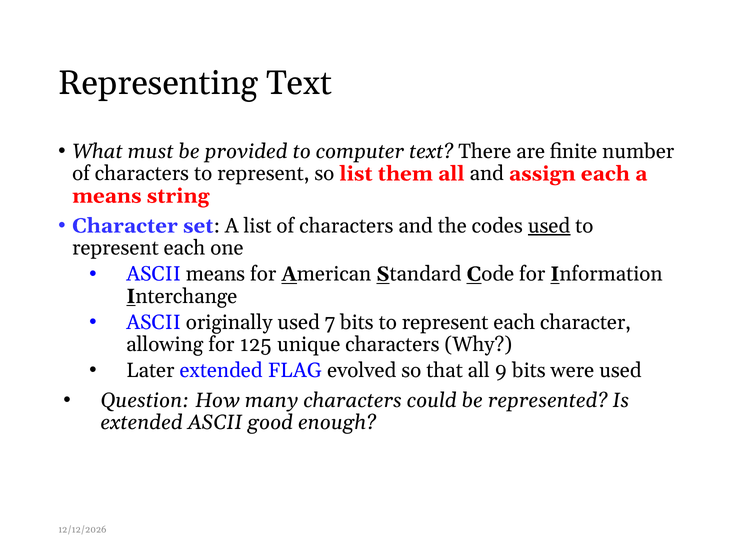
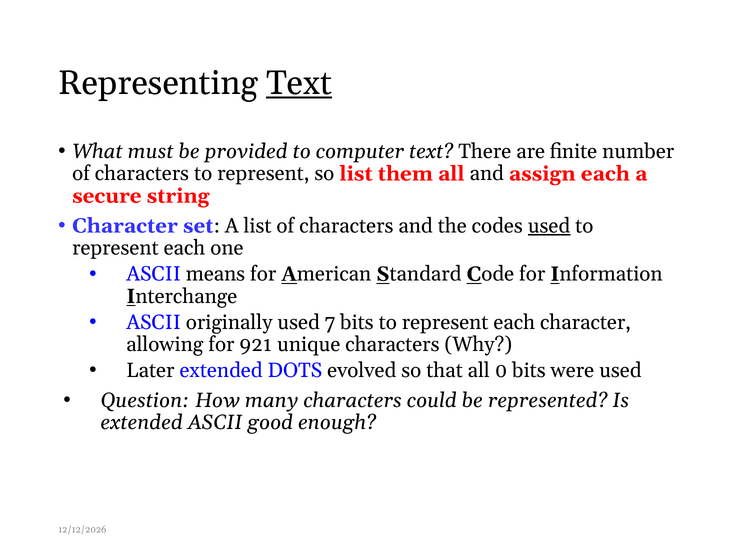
Text at (299, 83) underline: none -> present
means at (107, 196): means -> secure
125: 125 -> 921
FLAG: FLAG -> DOTS
9: 9 -> 0
